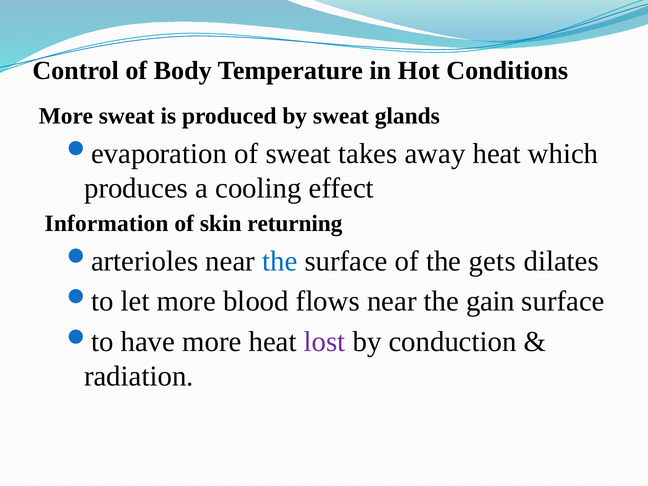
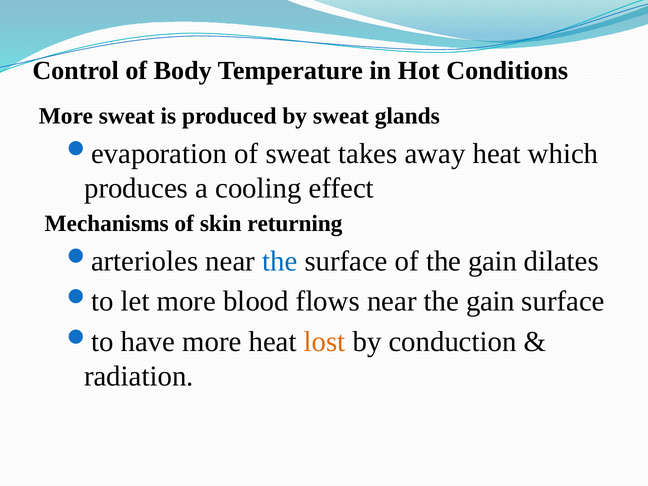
Information: Information -> Mechanisms
of the gets: gets -> gain
lost colour: purple -> orange
